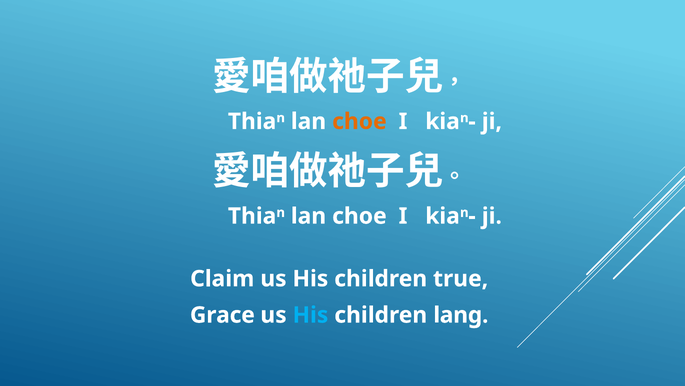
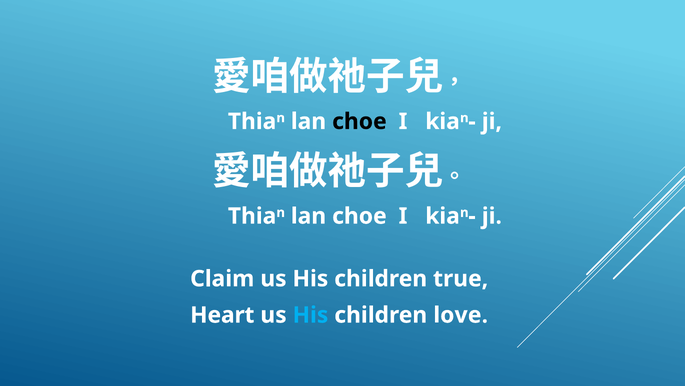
choe at (359, 121) colour: orange -> black
Grace: Grace -> Heart
lang: lang -> love
